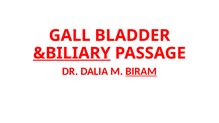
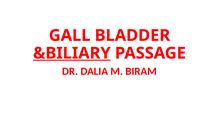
BIRAM underline: present -> none
